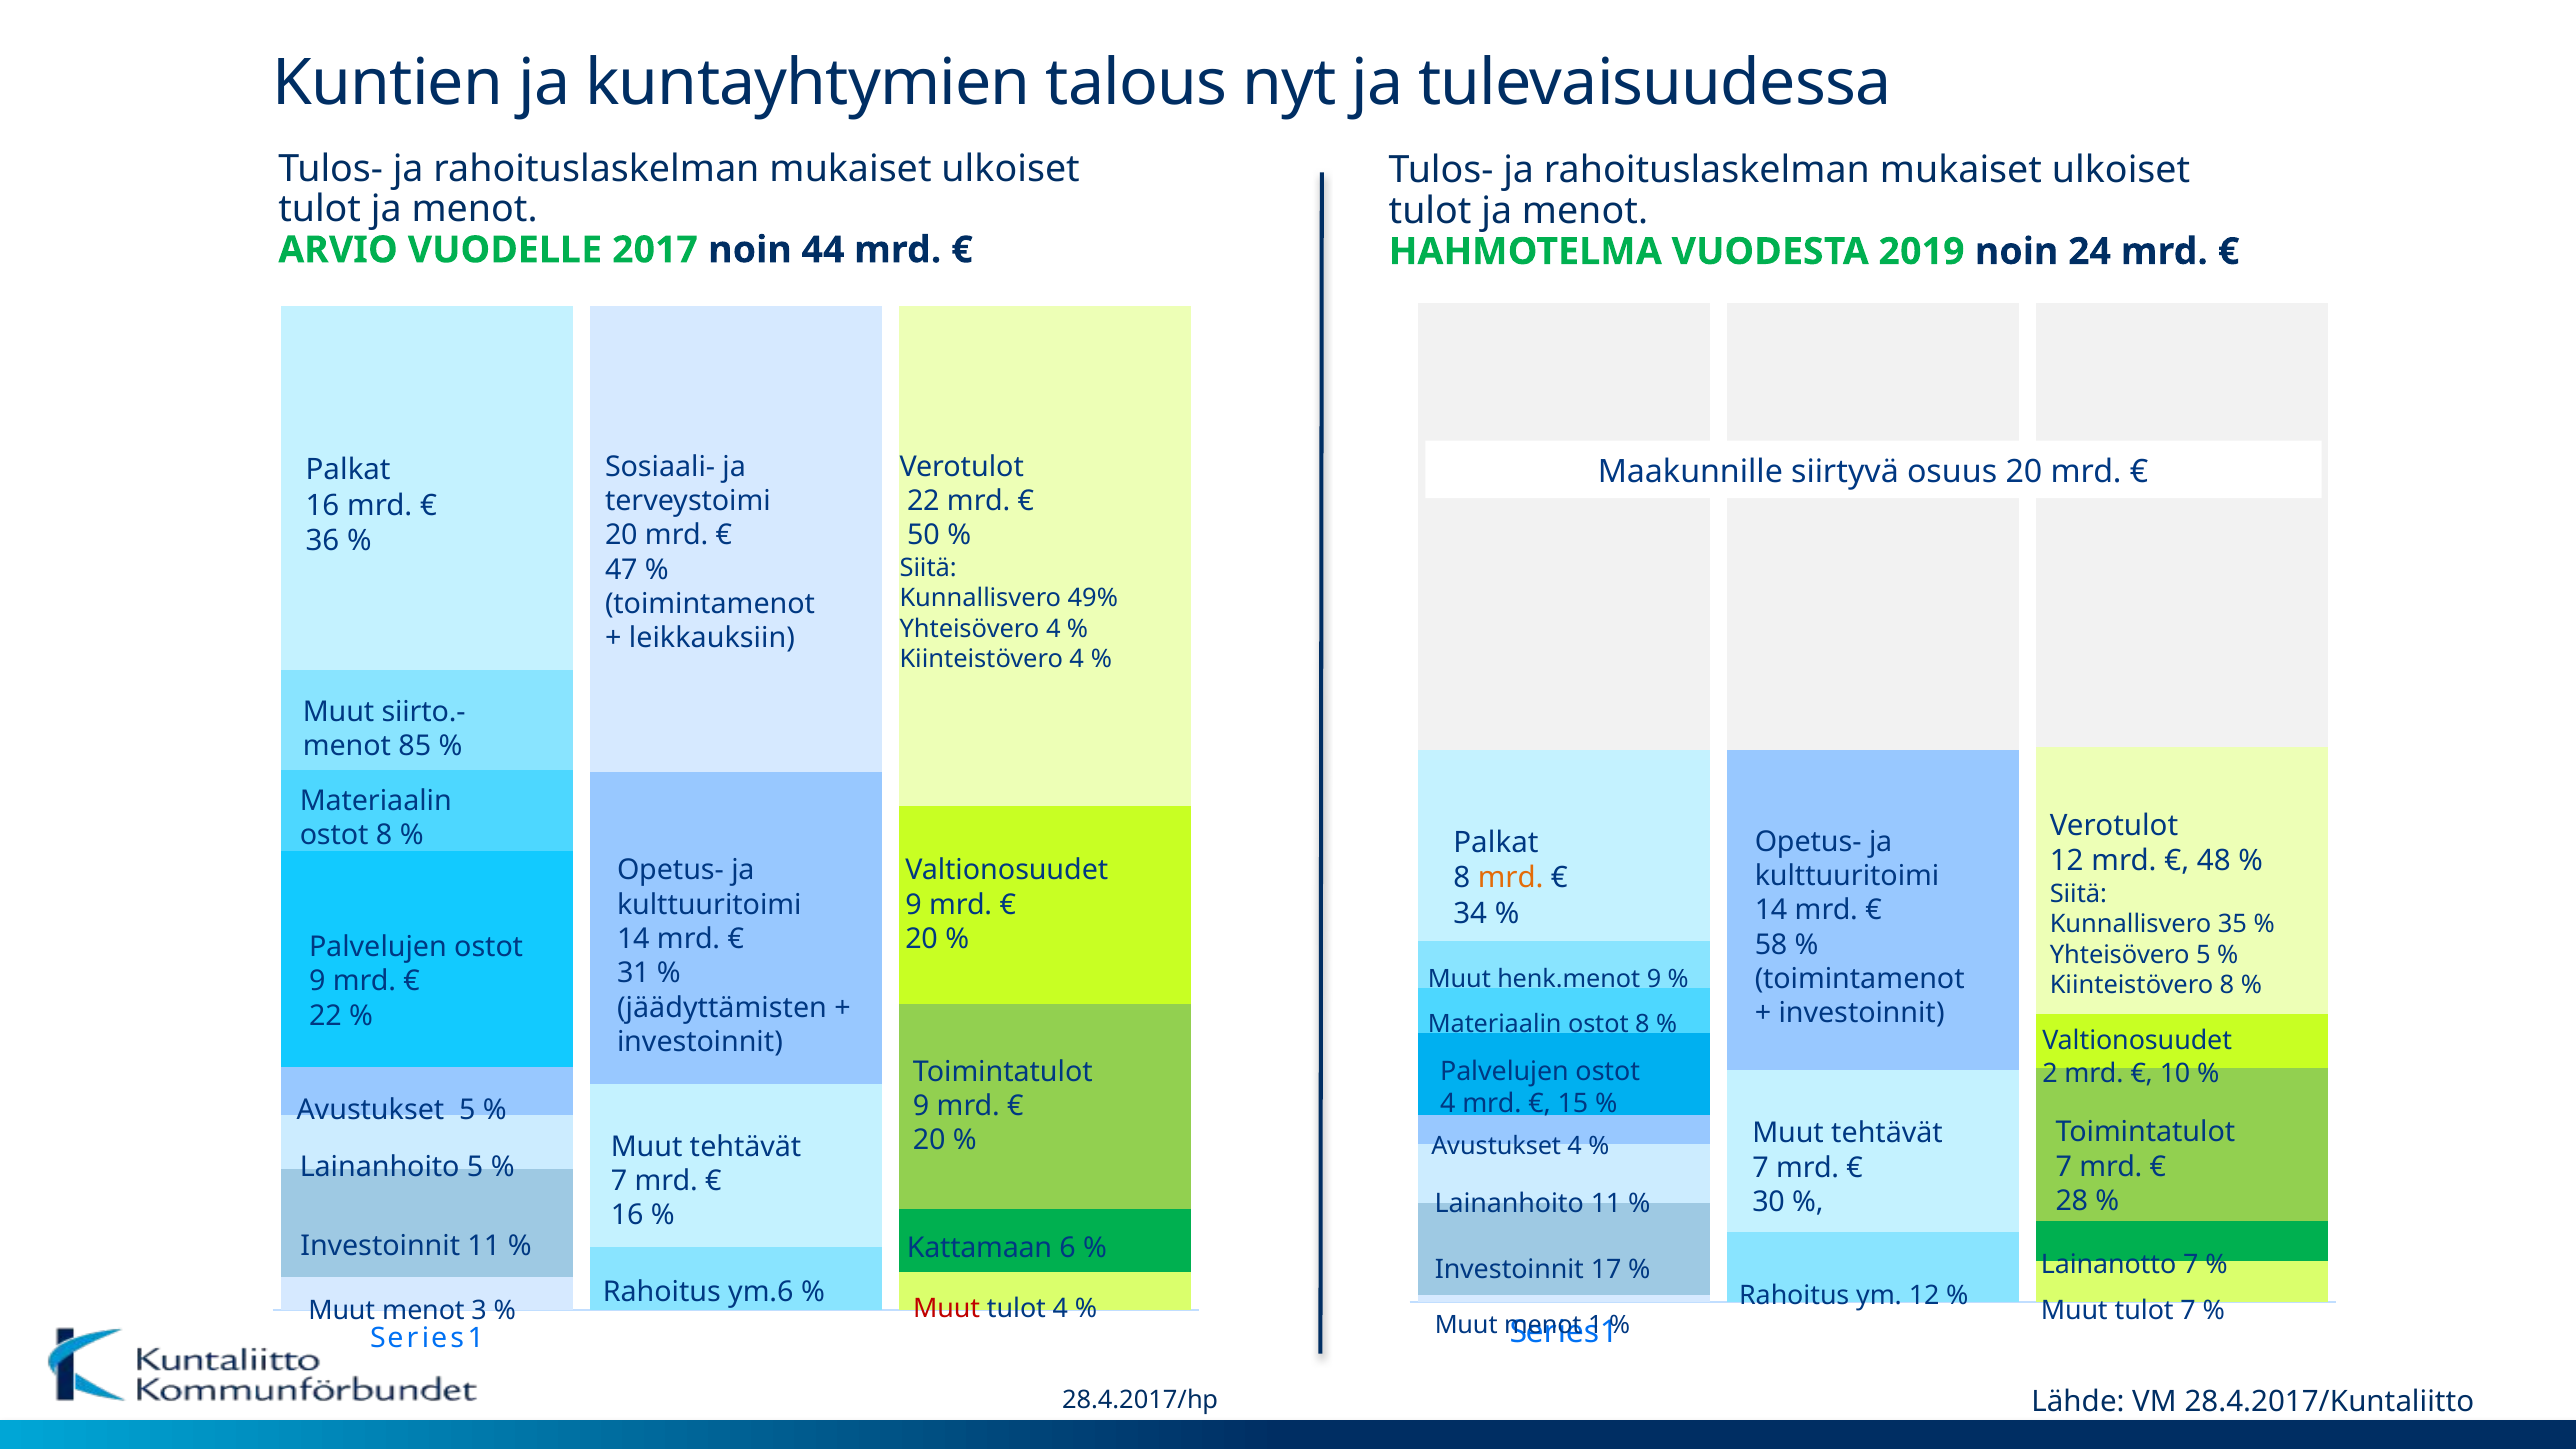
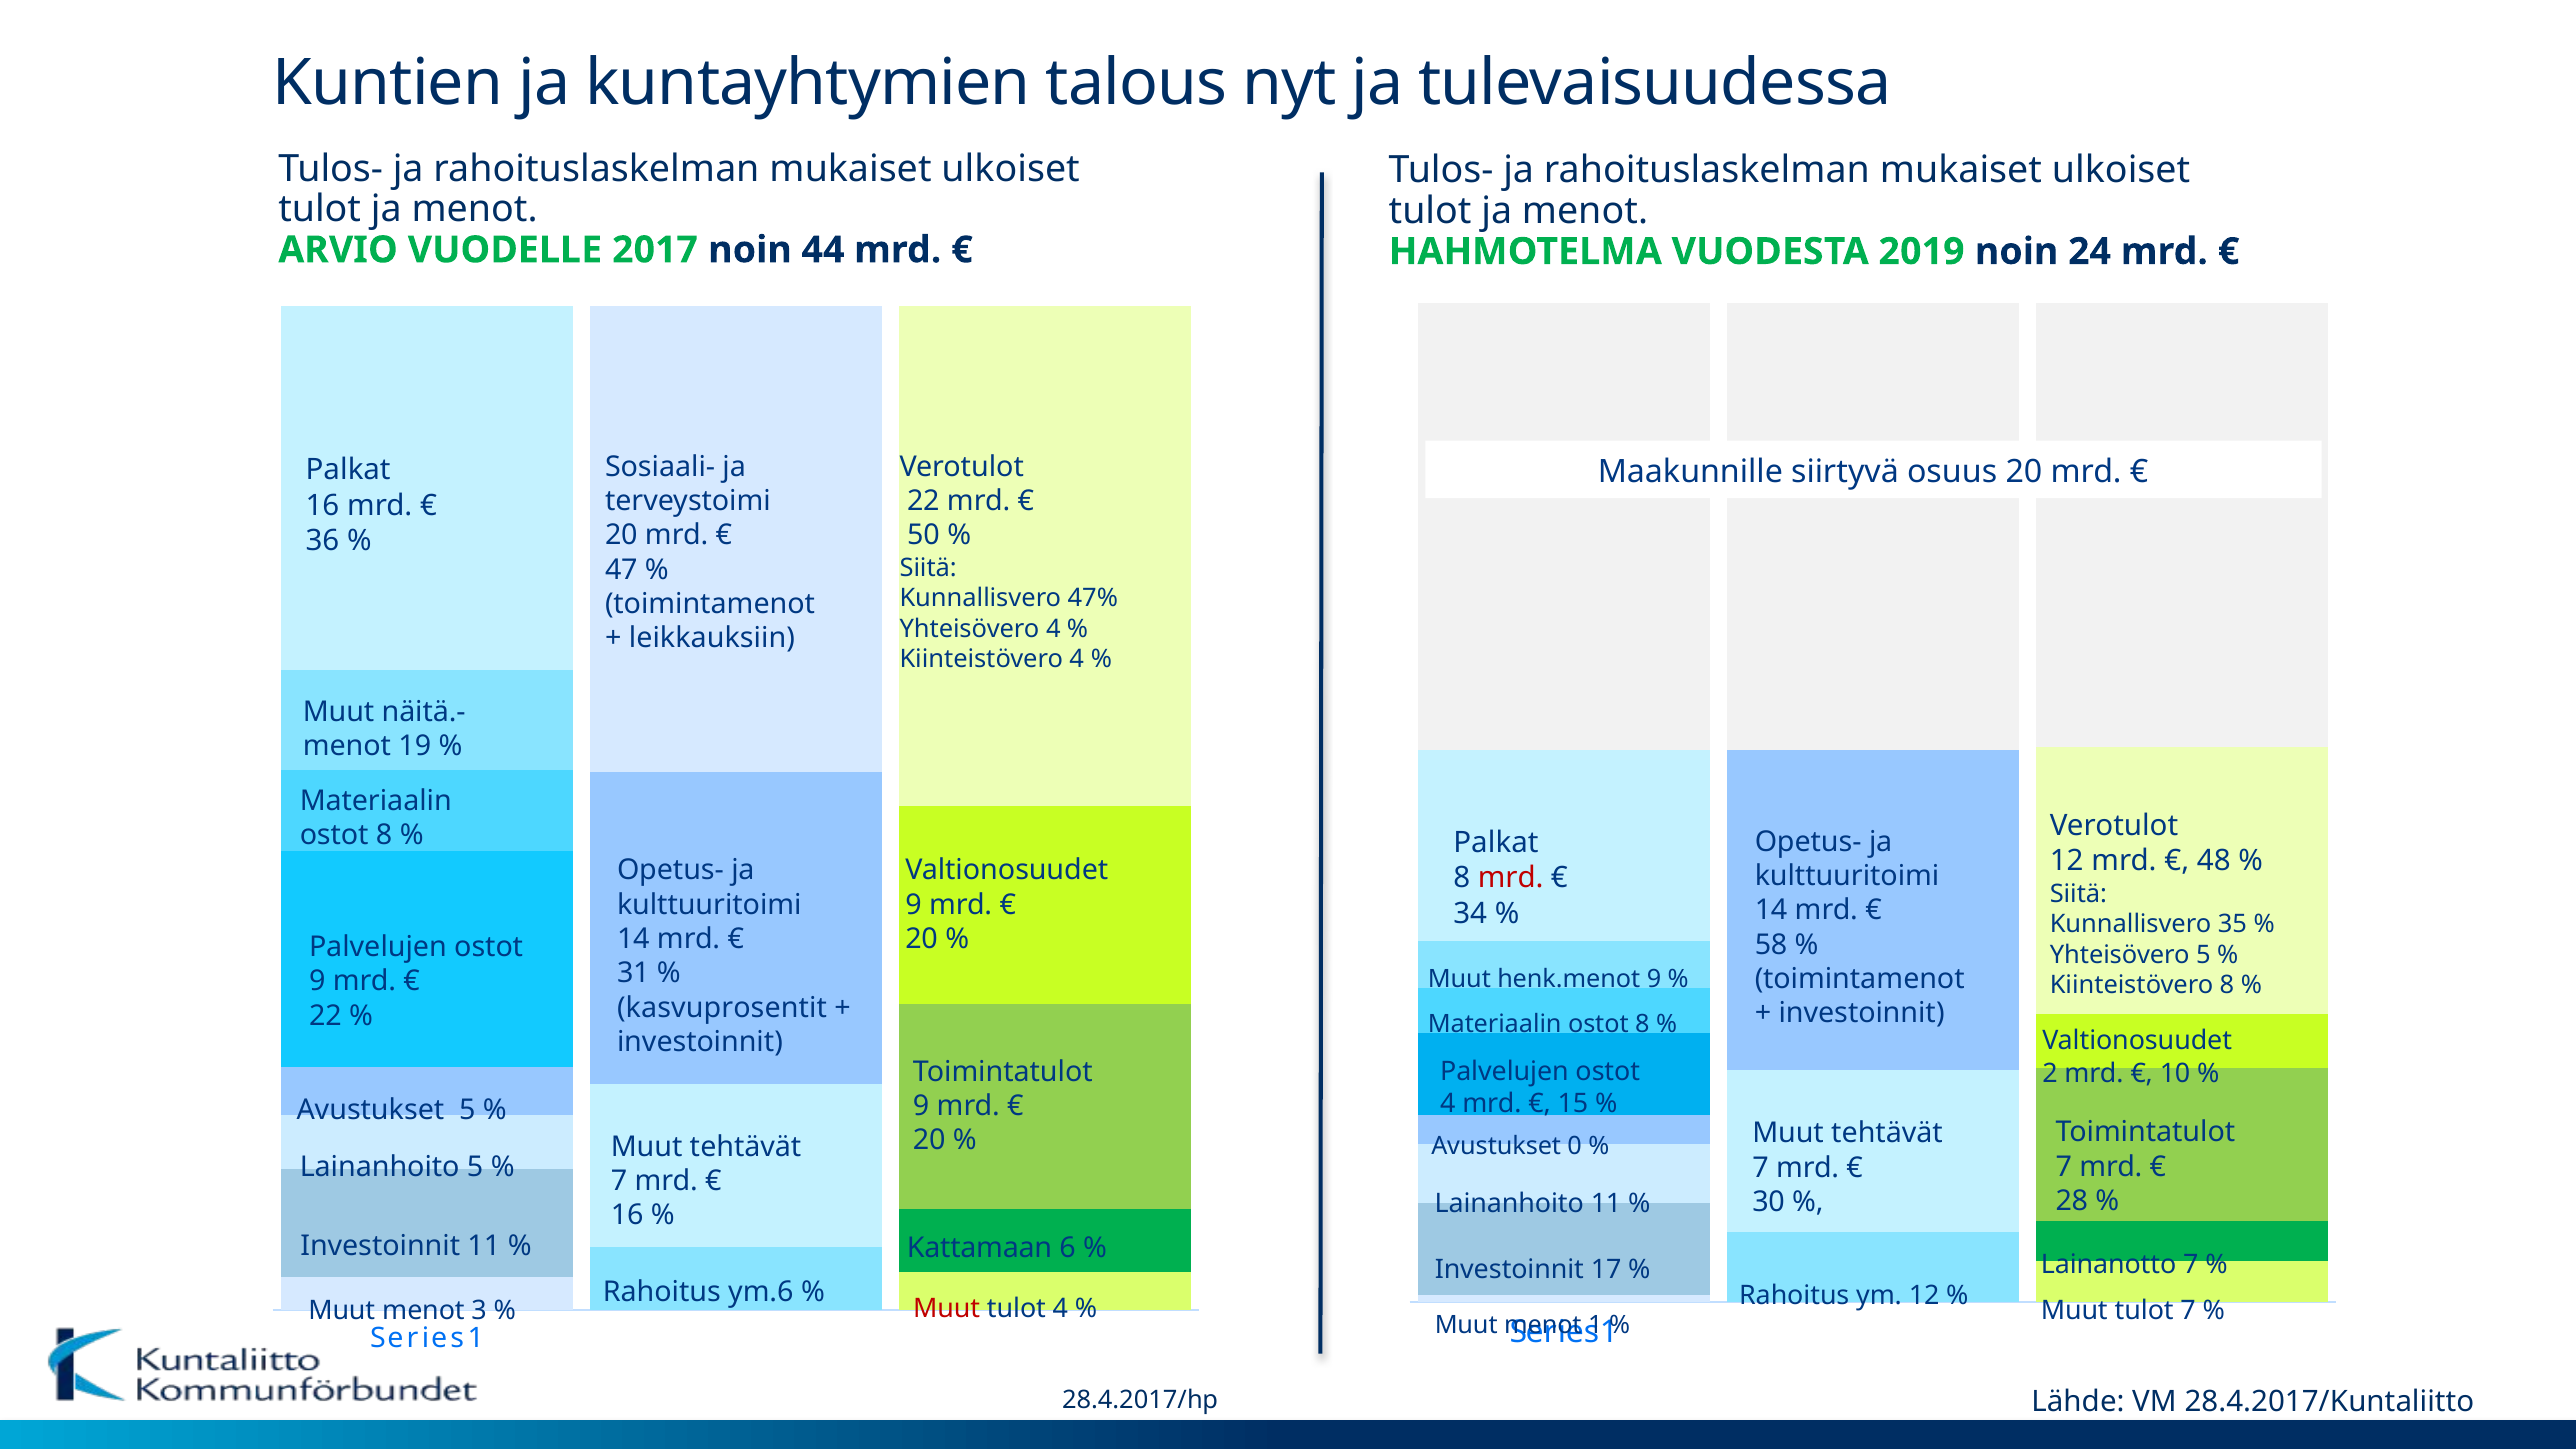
49%: 49% -> 47%
siirto.-: siirto.- -> näitä.-
85: 85 -> 19
mrd at (1511, 878) colour: orange -> red
jäädyttämisten: jäädyttämisten -> kasvuprosentit
Avustukset 4: 4 -> 0
